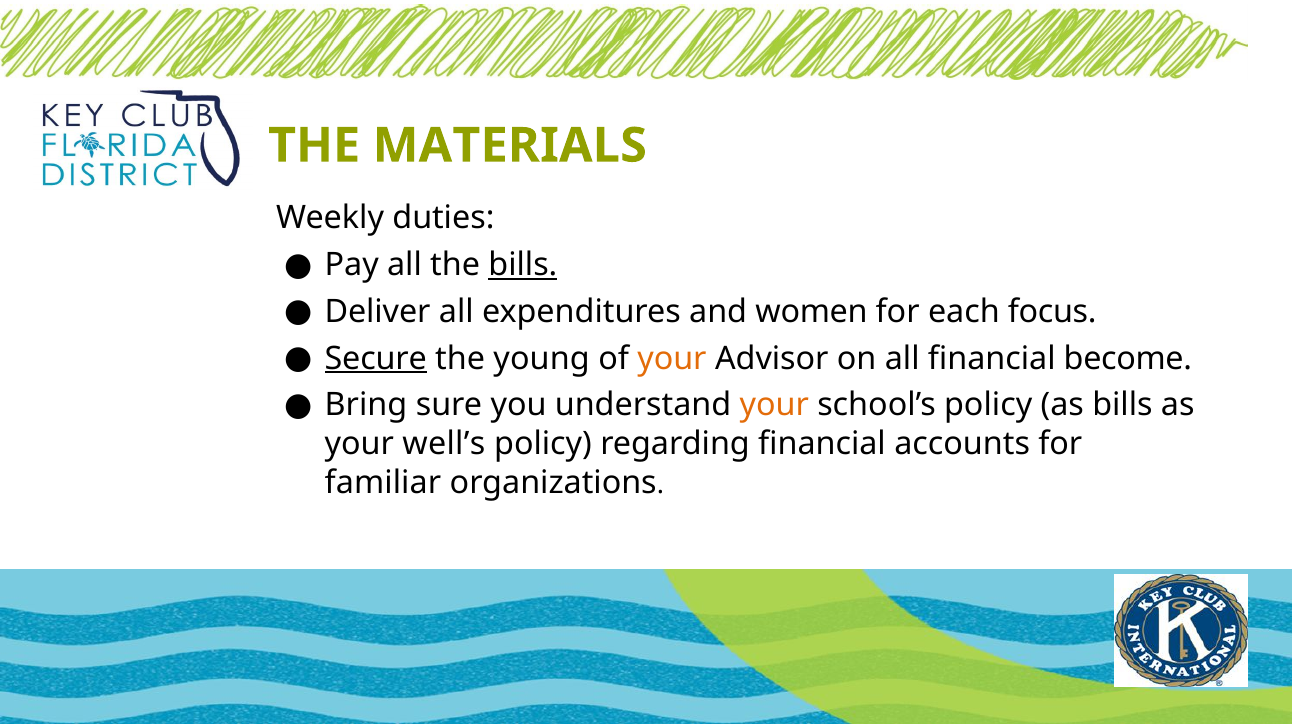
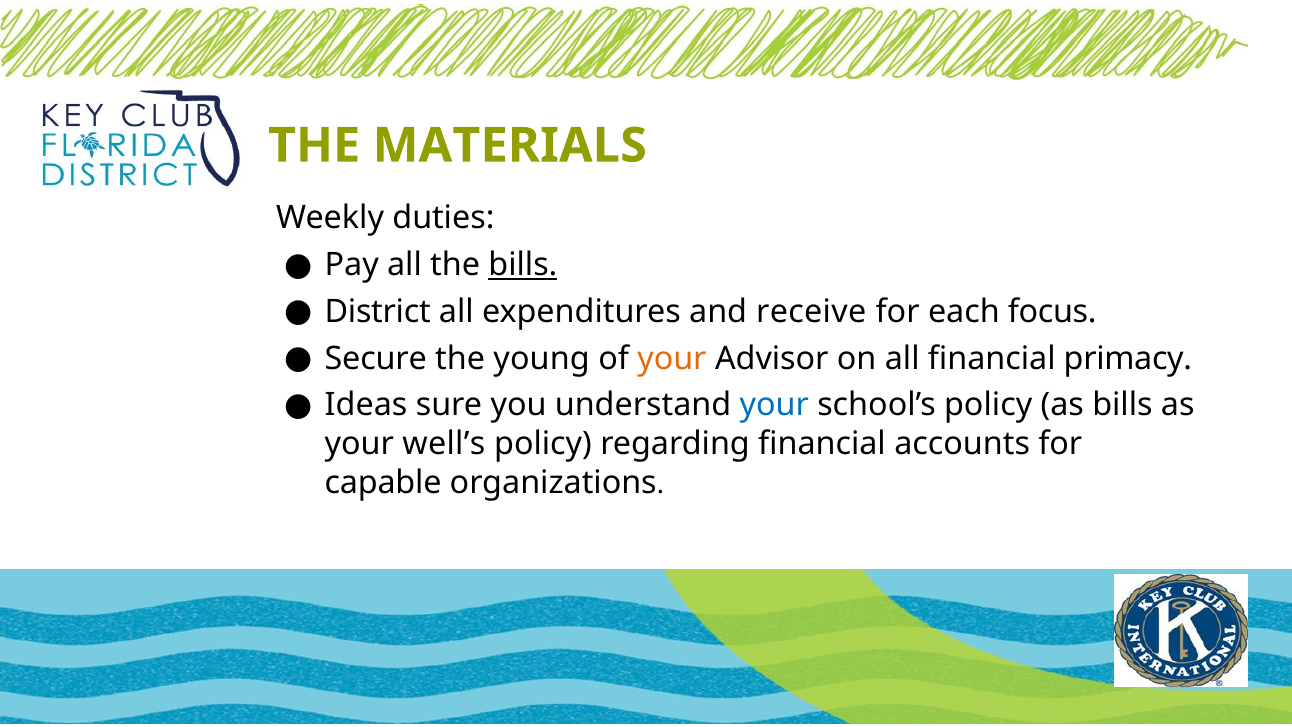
Deliver: Deliver -> District
women: women -> receive
Secure underline: present -> none
become: become -> primacy
Bring: Bring -> Ideas
your at (774, 405) colour: orange -> blue
familiar: familiar -> capable
